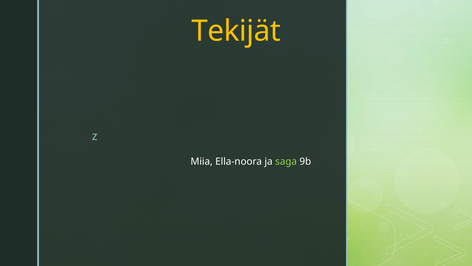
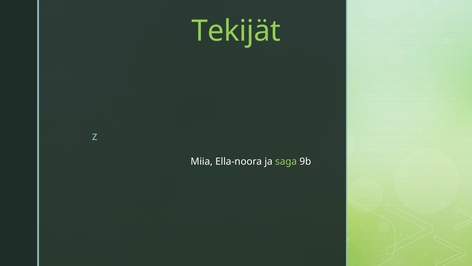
Tekijät colour: yellow -> light green
